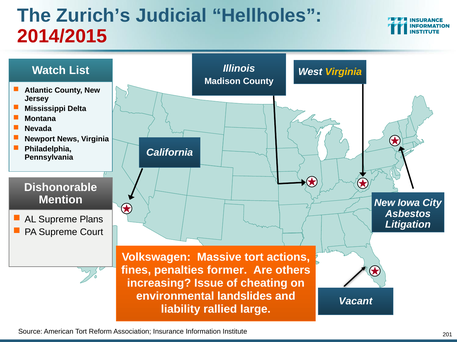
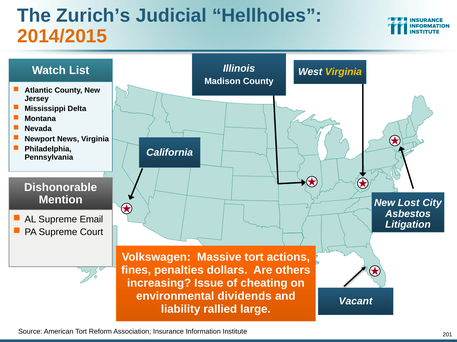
2014/2015 colour: red -> orange
Iowa: Iowa -> Lost
Plans: Plans -> Email
former: former -> dollars
landslides: landslides -> dividends
